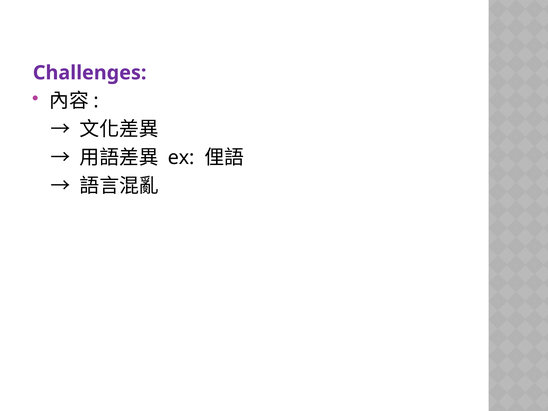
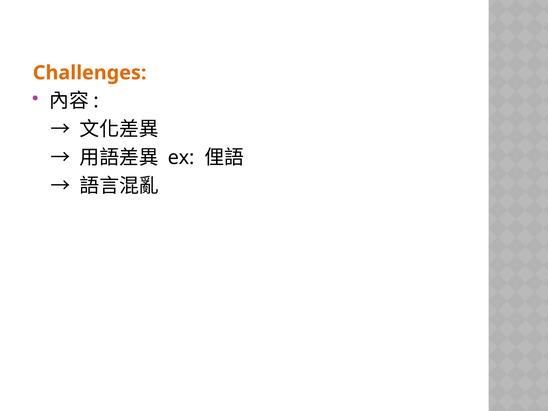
Challenges colour: purple -> orange
